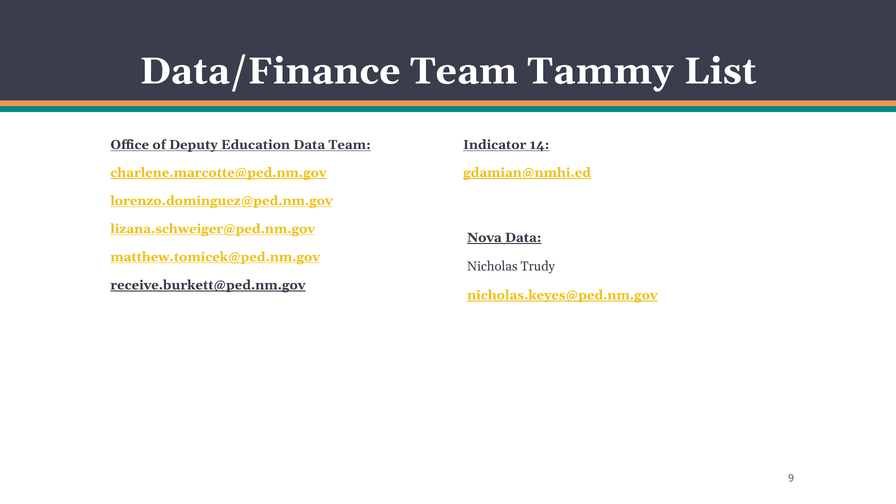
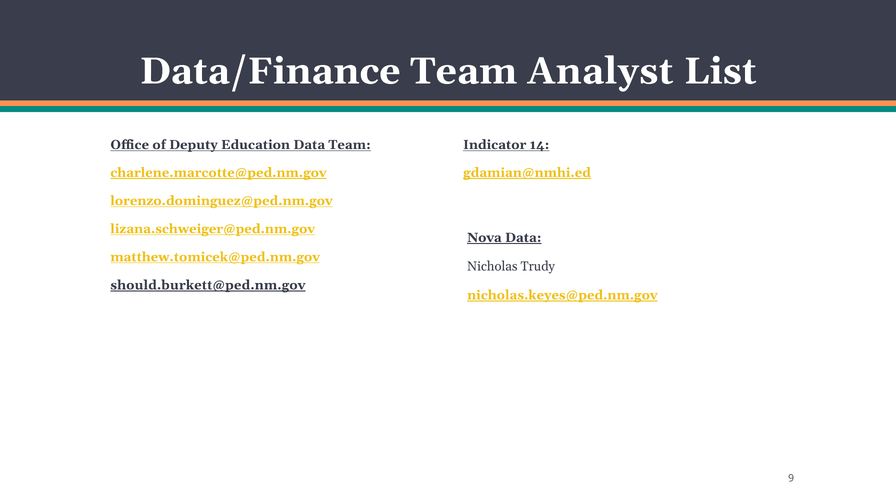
Tammy: Tammy -> Analyst
receive.burkett@ped.nm.gov: receive.burkett@ped.nm.gov -> should.burkett@ped.nm.gov
